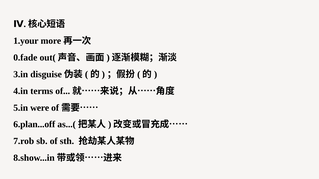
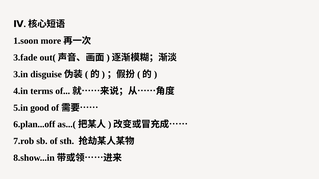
1.your: 1.your -> 1.soon
0.fade: 0.fade -> 3.fade
were: were -> good
